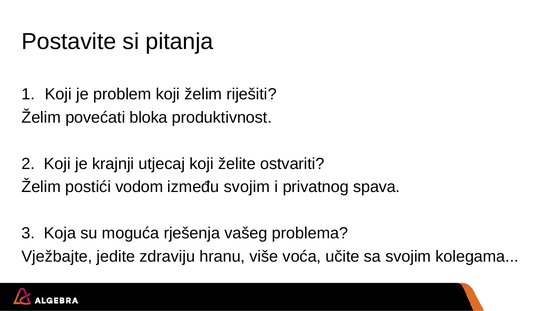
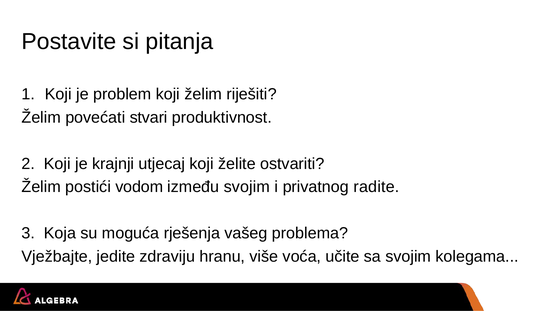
bloka: bloka -> stvari
spava: spava -> radite
